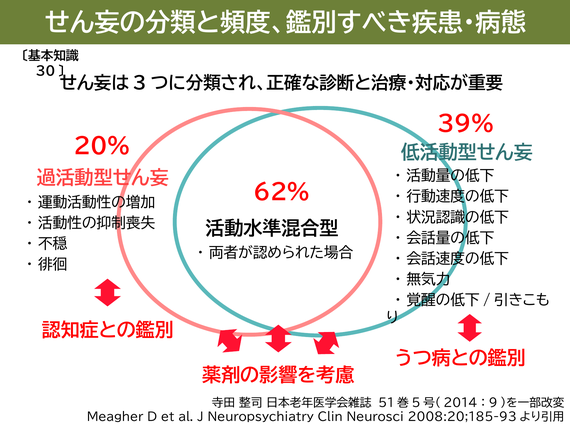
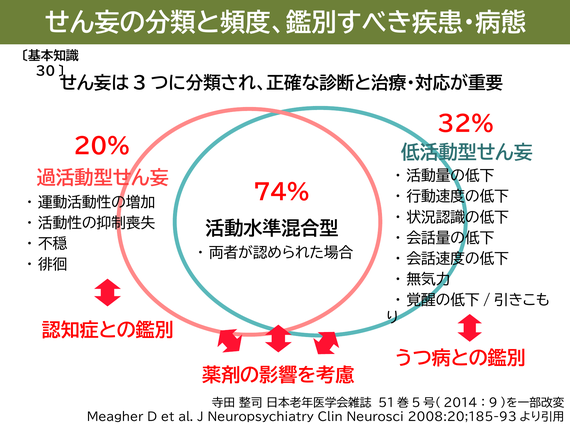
39%: 39% -> 32%
62%: 62% -> 74%
